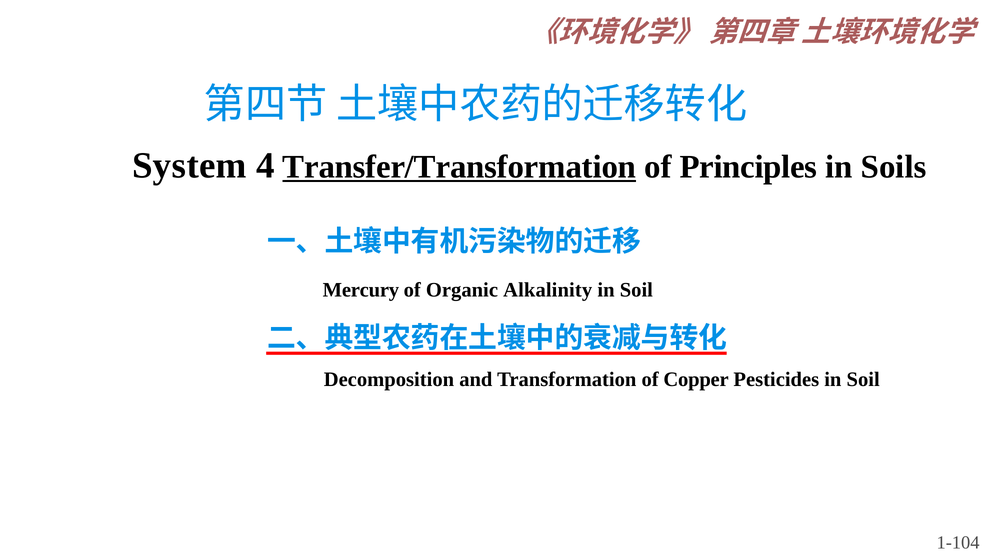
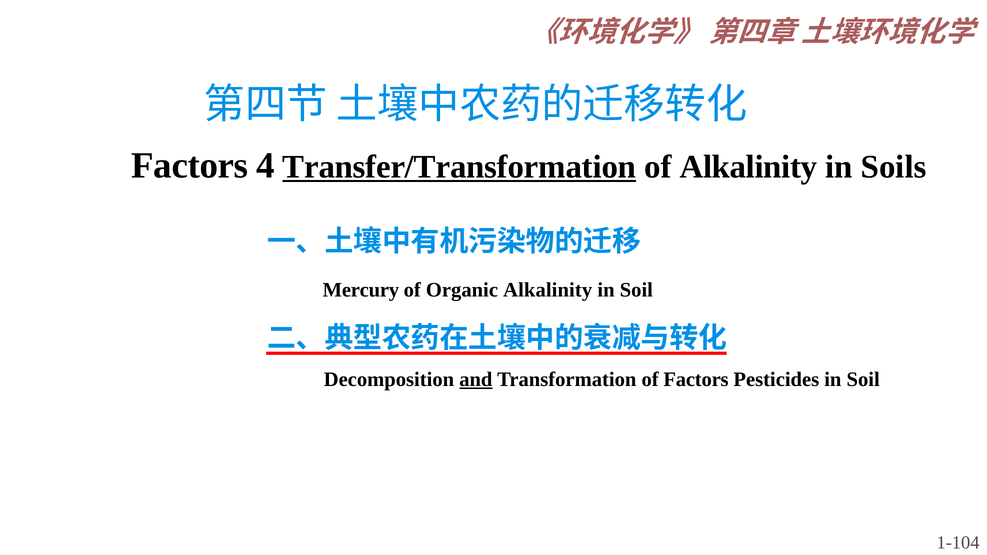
System at (189, 166): System -> Factors
of Principles: Principles -> Alkalinity
and underline: none -> present
of Copper: Copper -> Factors
